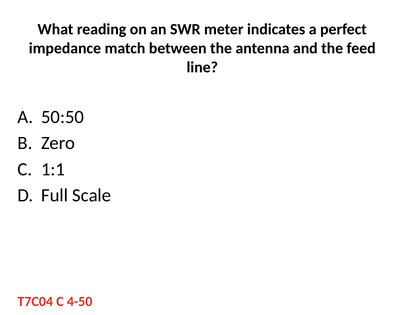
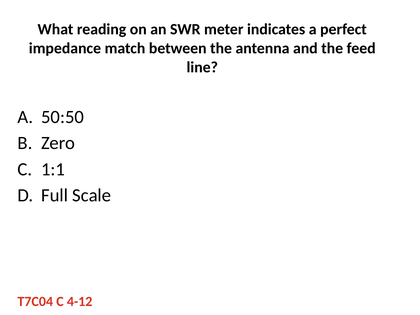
4-50: 4-50 -> 4-12
